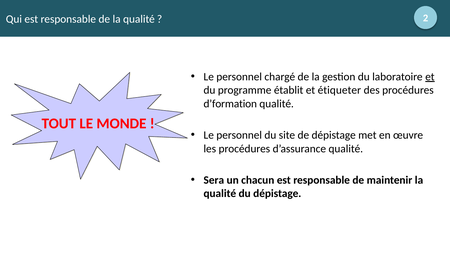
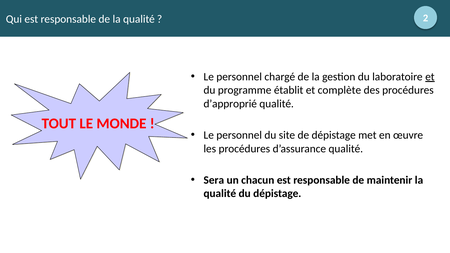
étiqueter: étiqueter -> complète
d’formation: d’formation -> d’approprié
